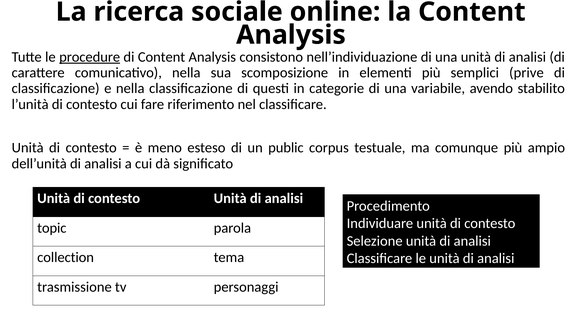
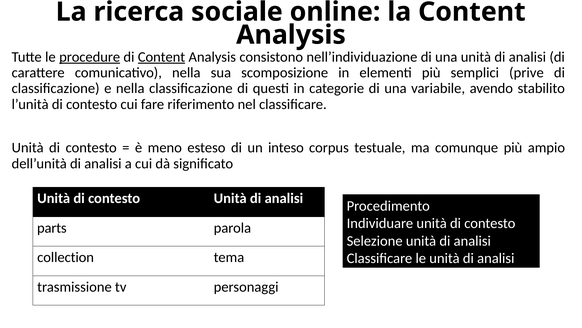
Content at (162, 57) underline: none -> present
public: public -> inteso
topic: topic -> parts
